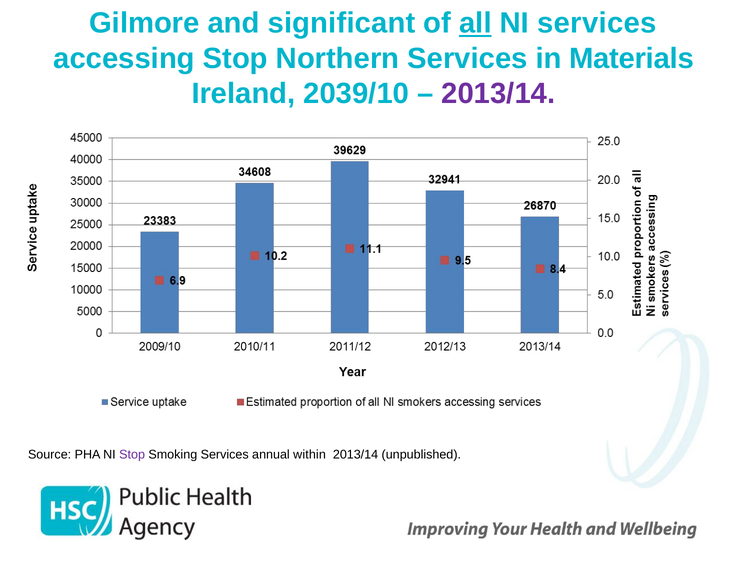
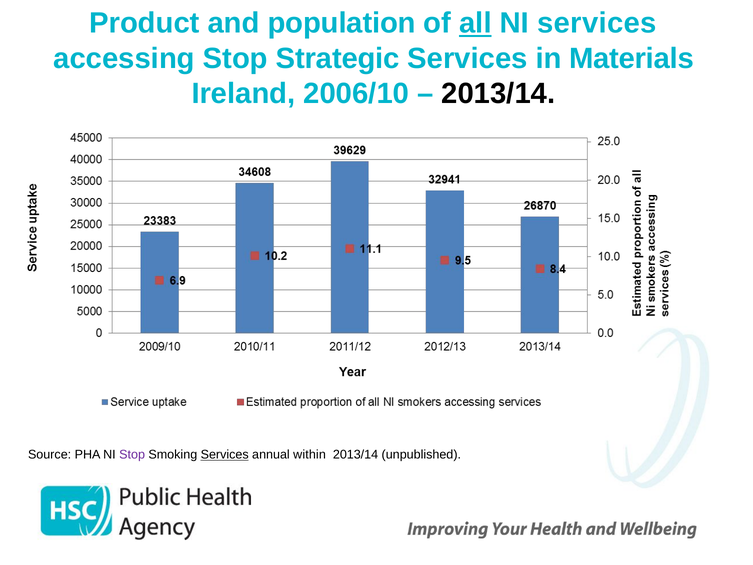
Gilmore: Gilmore -> Product
significant: significant -> population
Northern: Northern -> Strategic
2039/10: 2039/10 -> 2006/10
2013/14 at (498, 94) colour: purple -> black
Services at (225, 455) underline: none -> present
